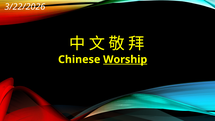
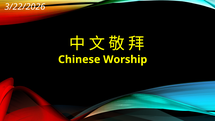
Worship underline: present -> none
